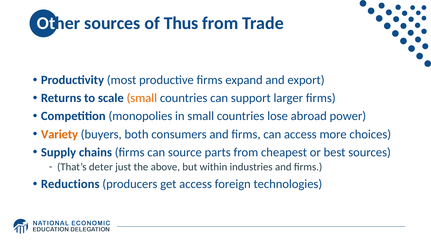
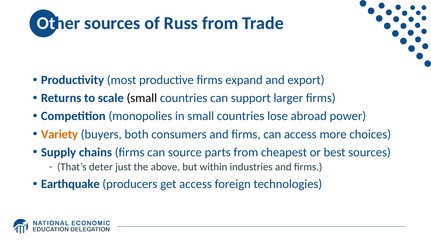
Thus: Thus -> Russ
small at (142, 98) colour: orange -> black
Reductions: Reductions -> Earthquake
